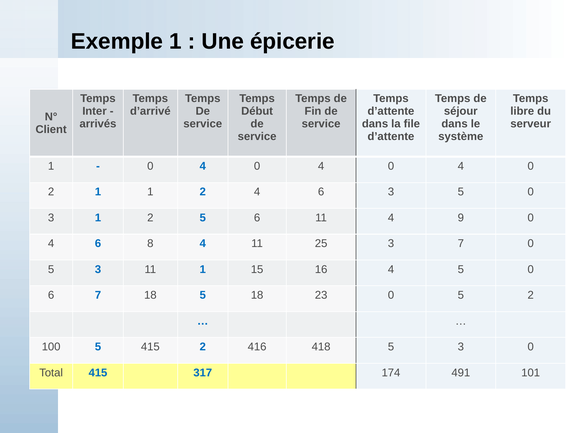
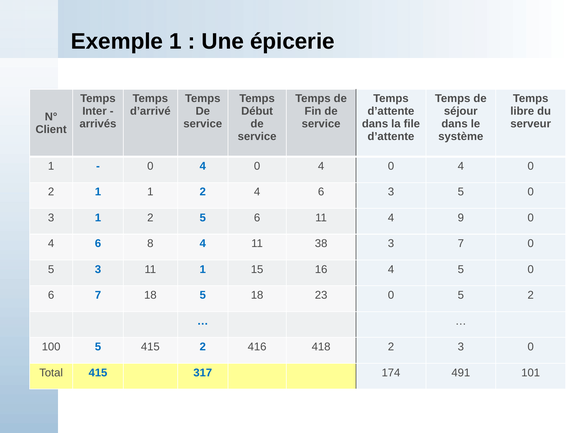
25: 25 -> 38
418 5: 5 -> 2
